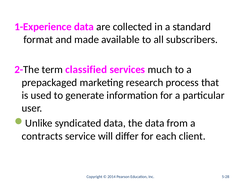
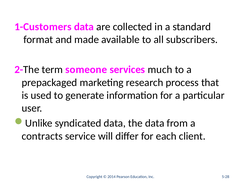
1-Experience: 1-Experience -> 1-Customers
classified: classified -> someone
